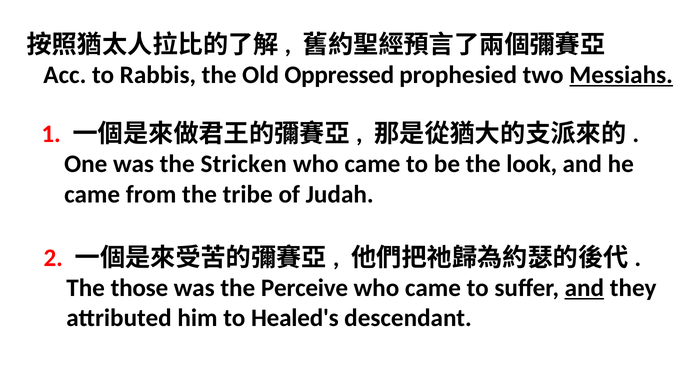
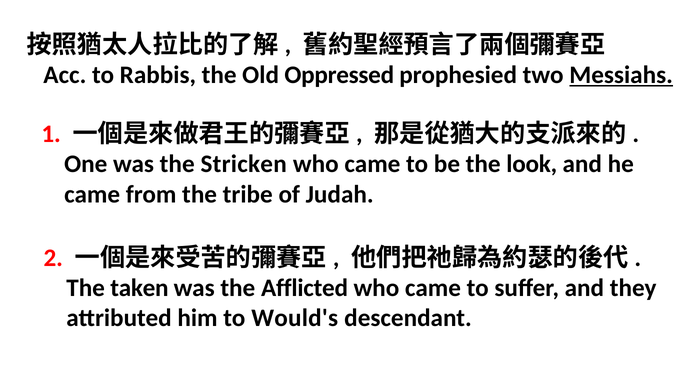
those: those -> taken
Perceive: Perceive -> Afflicted
and at (584, 288) underline: present -> none
Healed's: Healed's -> Would's
